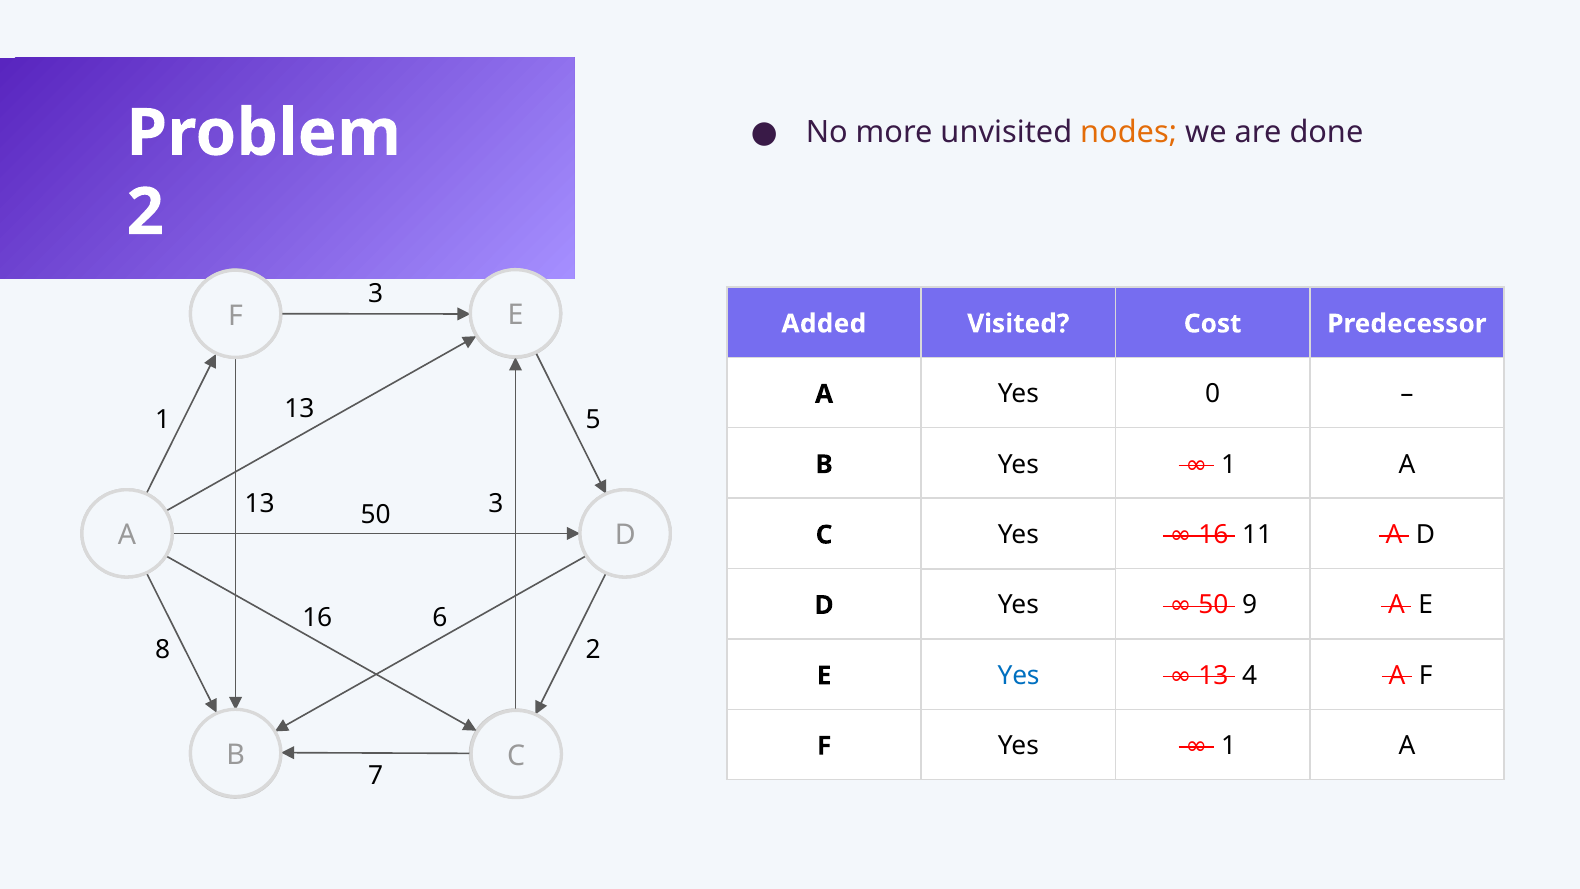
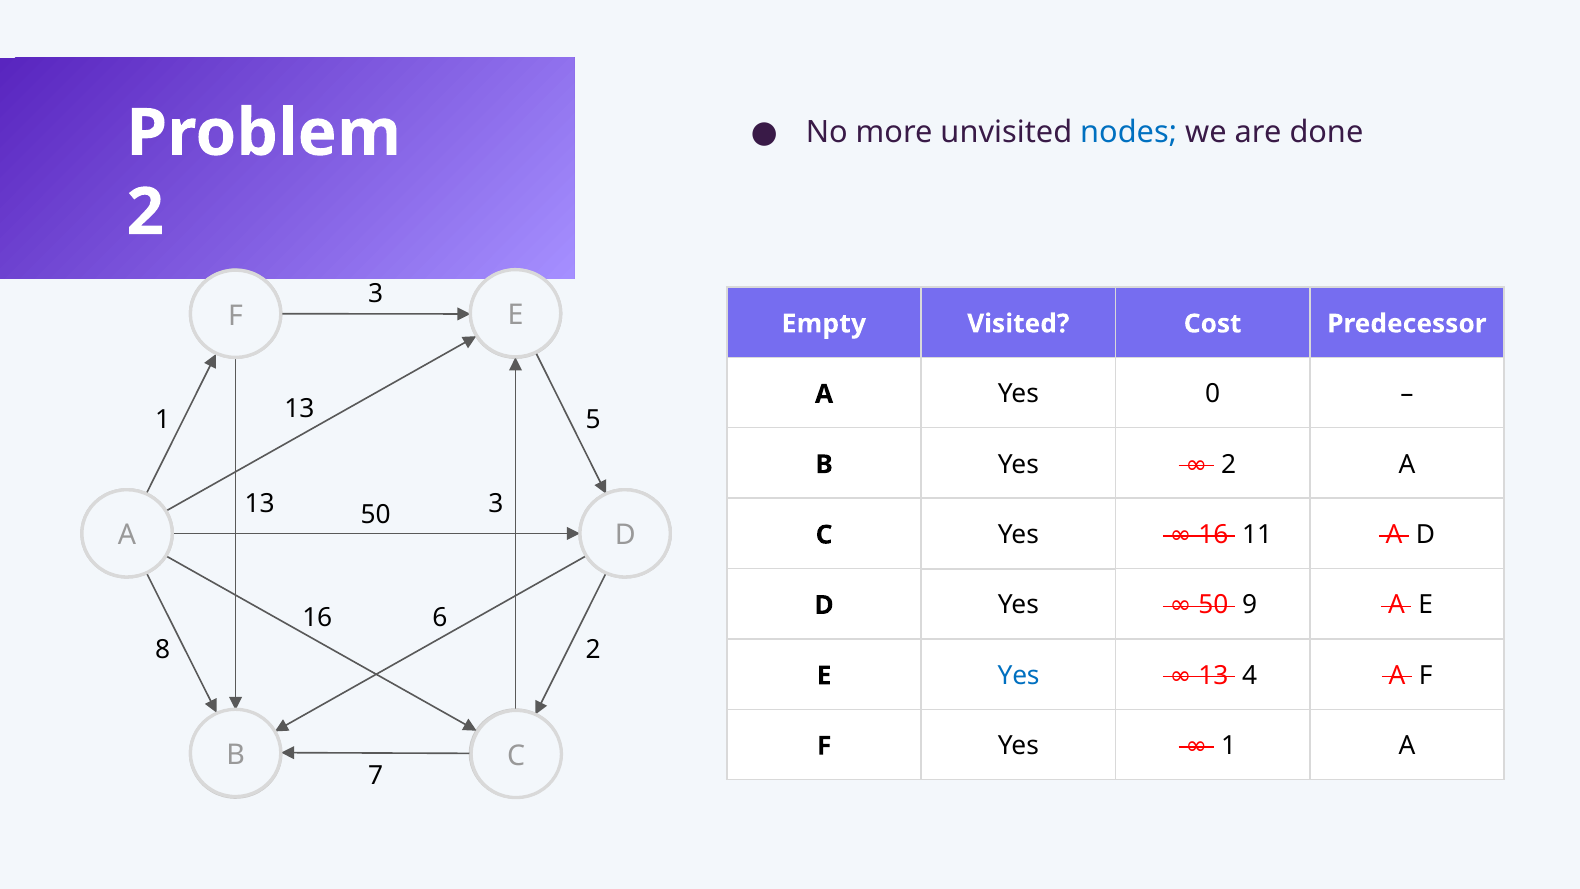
nodes colour: orange -> blue
Added: Added -> Empty
1 at (1229, 464): 1 -> 2
